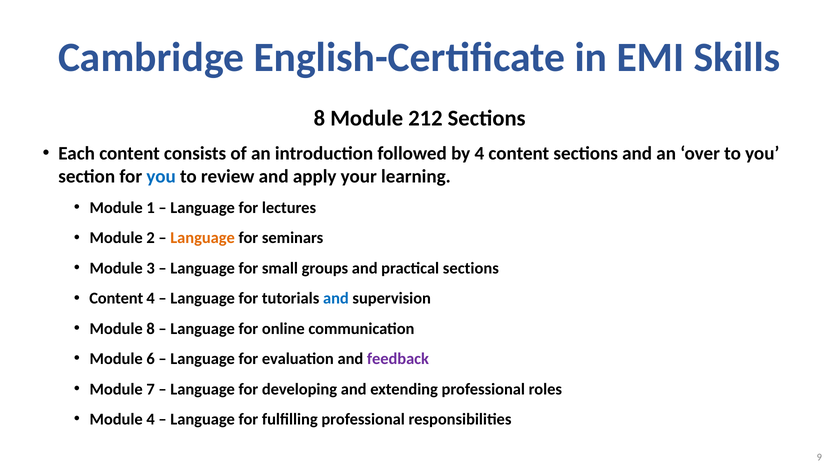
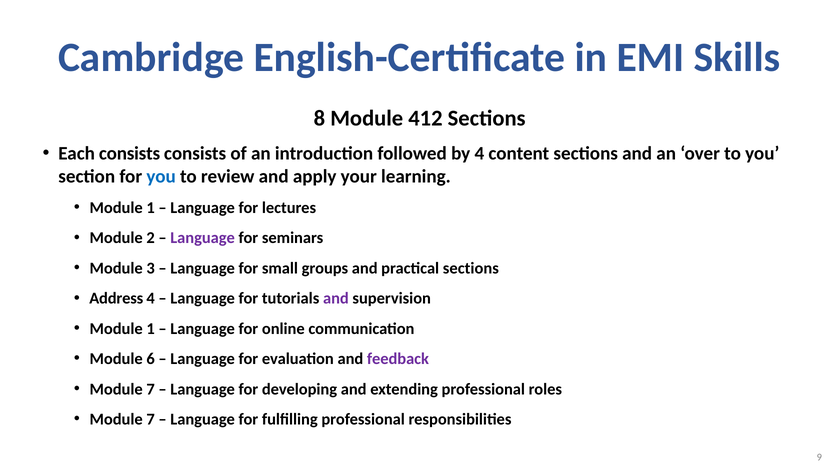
212: 212 -> 412
Each content: content -> consists
Language at (203, 238) colour: orange -> purple
Content at (116, 298): Content -> Address
and at (336, 298) colour: blue -> purple
8 at (151, 328): 8 -> 1
4 at (151, 419): 4 -> 7
